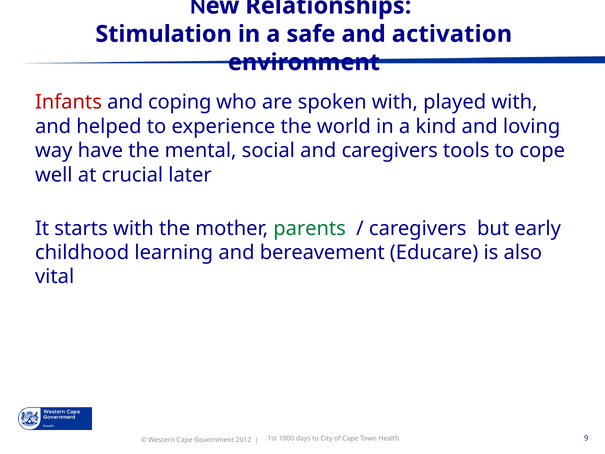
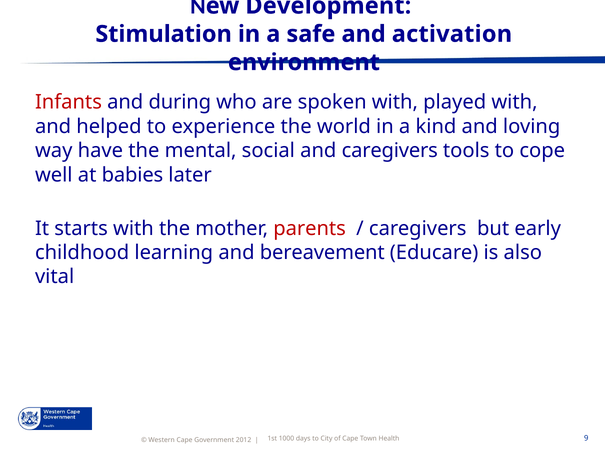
Relationships: Relationships -> Development
coping: coping -> during
crucial: crucial -> babies
parents colour: green -> red
